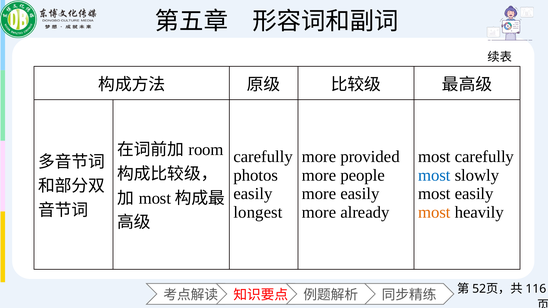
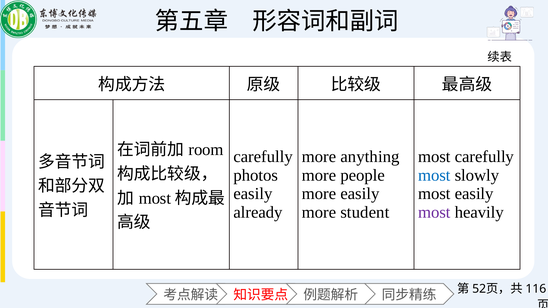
provided: provided -> anything
longest: longest -> already
already: already -> student
most at (434, 212) colour: orange -> purple
